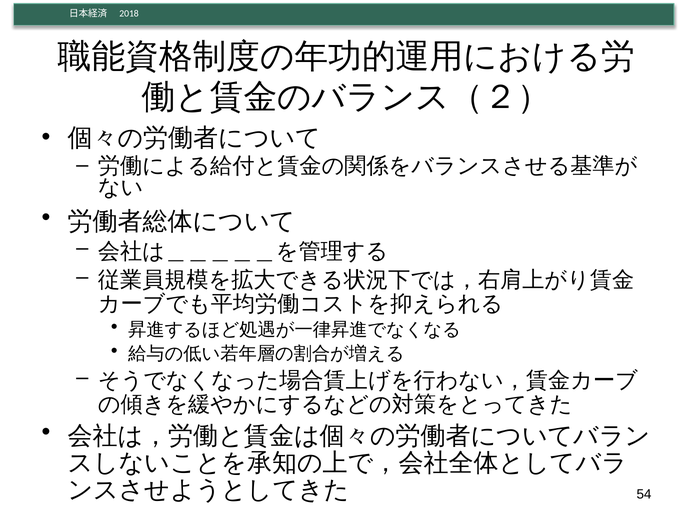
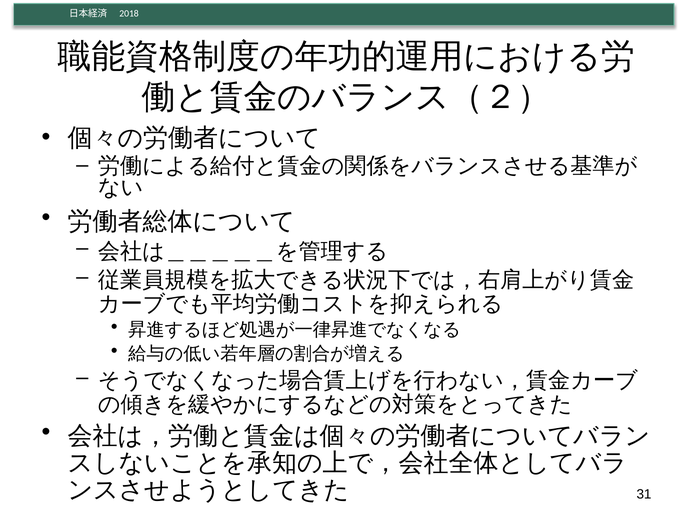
54: 54 -> 31
